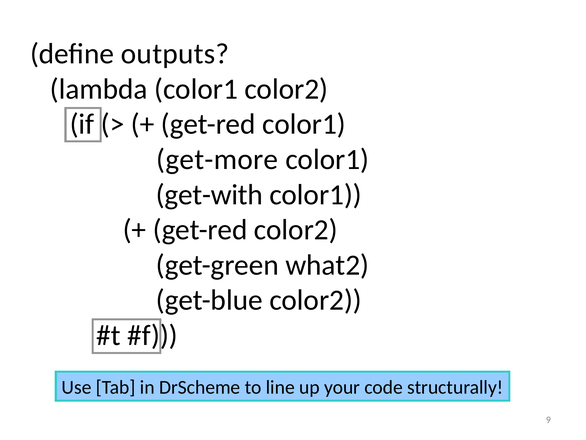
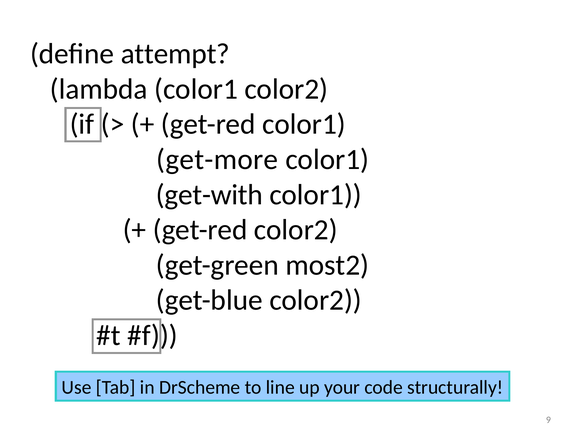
outputs: outputs -> attempt
what2: what2 -> most2
